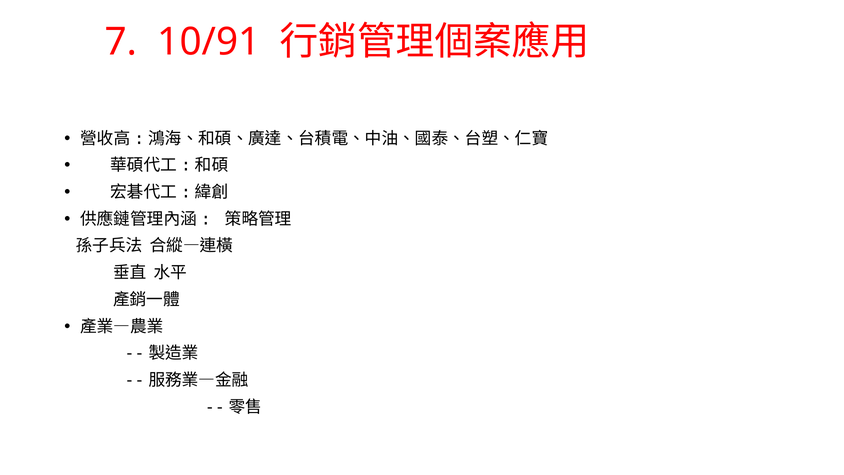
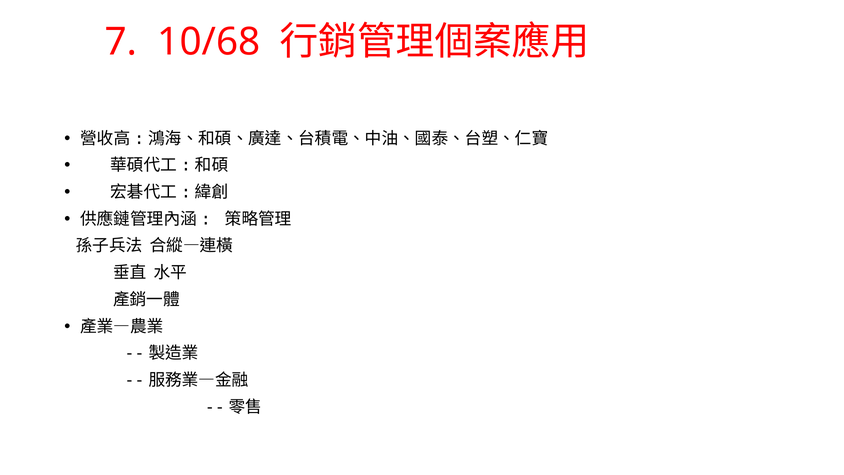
10/91: 10/91 -> 10/68
